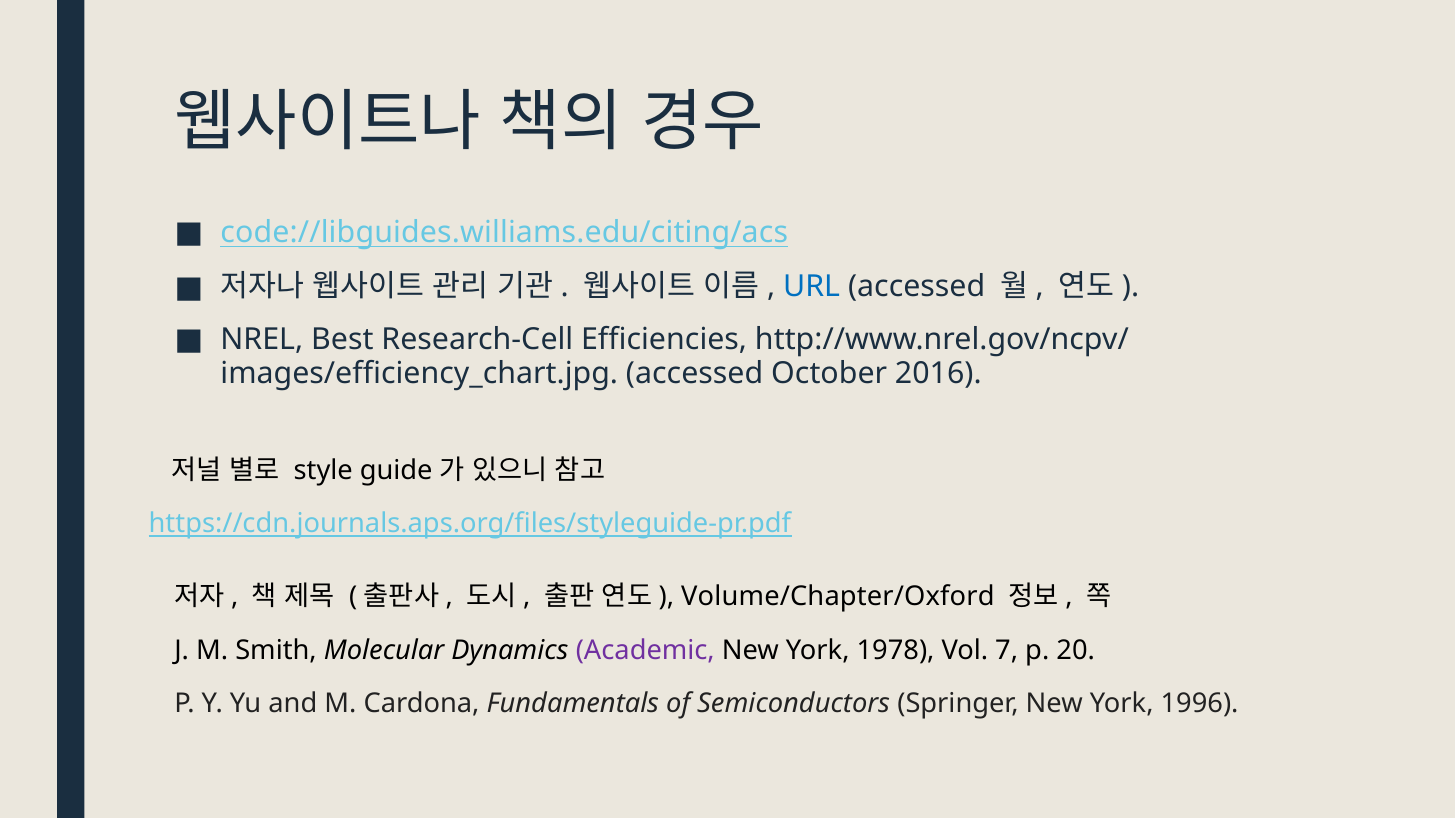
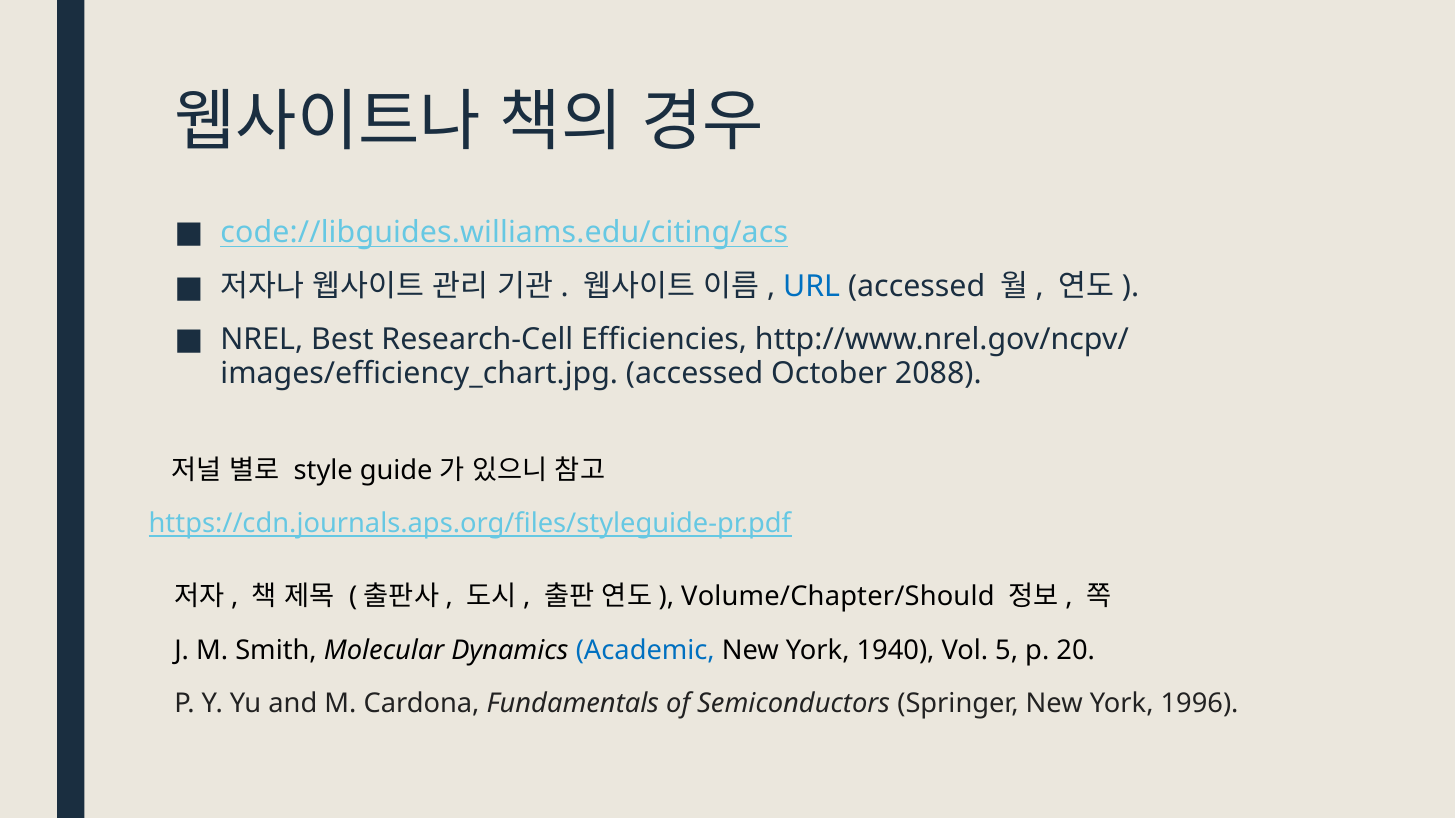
2016: 2016 -> 2088
Volume/Chapter/Oxford: Volume/Chapter/Oxford -> Volume/Chapter/Should
Academic colour: purple -> blue
1978: 1978 -> 1940
7: 7 -> 5
